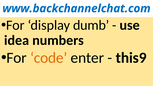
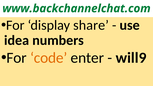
www.backchannelchat.com colour: blue -> green
dumb: dumb -> share
this9: this9 -> will9
